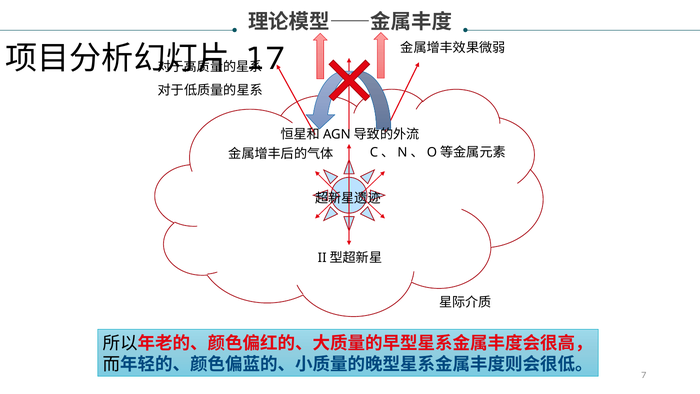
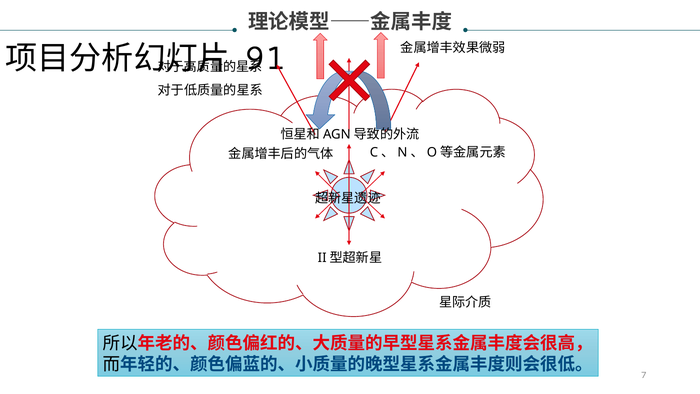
17: 17 -> 91
